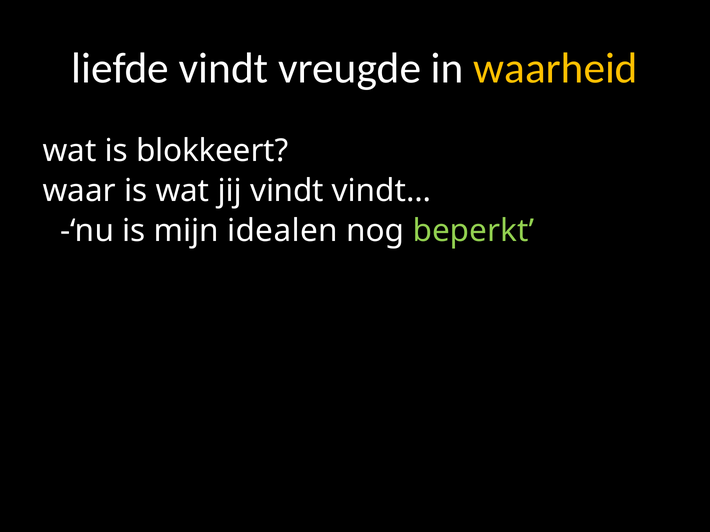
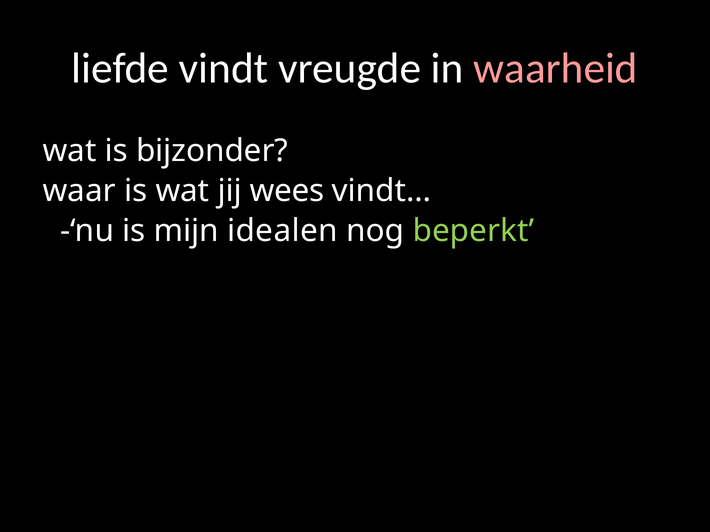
waarheid colour: yellow -> pink
blokkeert: blokkeert -> bijzonder
jij vindt: vindt -> wees
